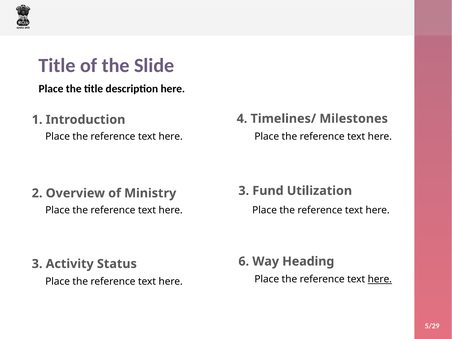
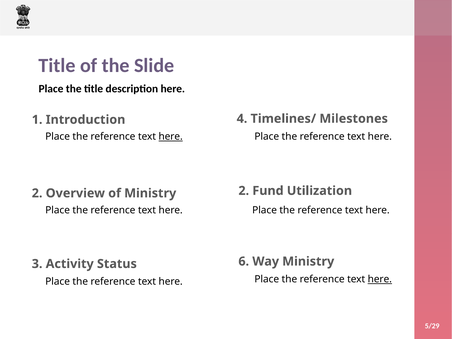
here at (171, 137) underline: none -> present
Ministry 3: 3 -> 2
Way Heading: Heading -> Ministry
